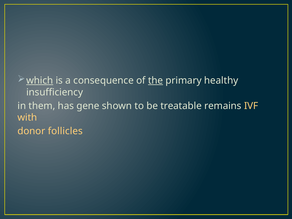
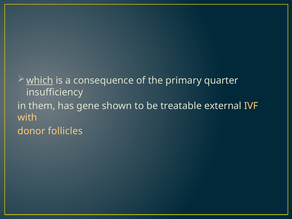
the underline: present -> none
healthy: healthy -> quarter
remains: remains -> external
